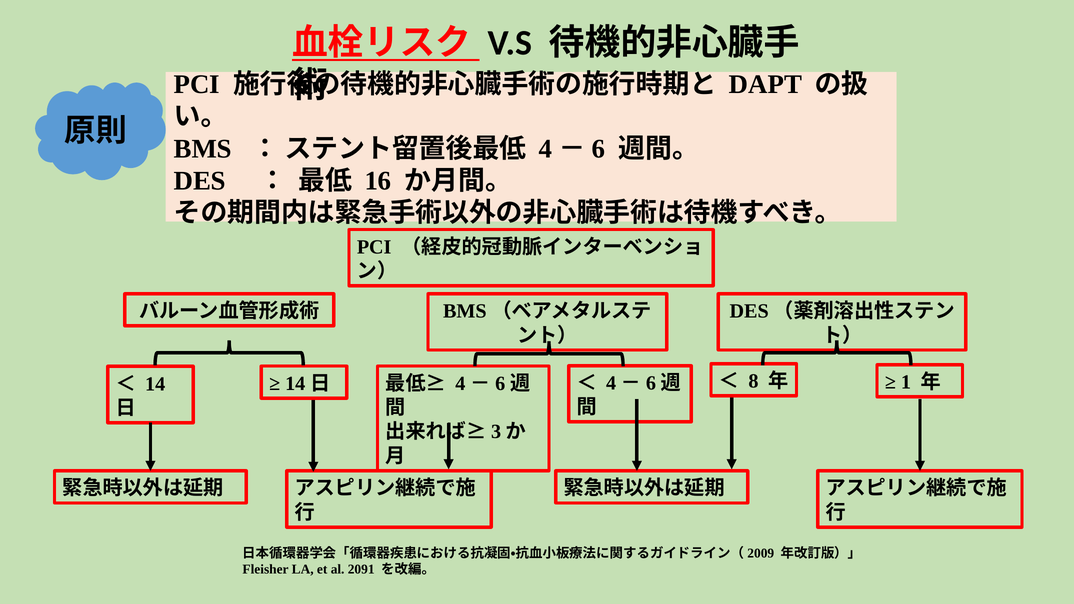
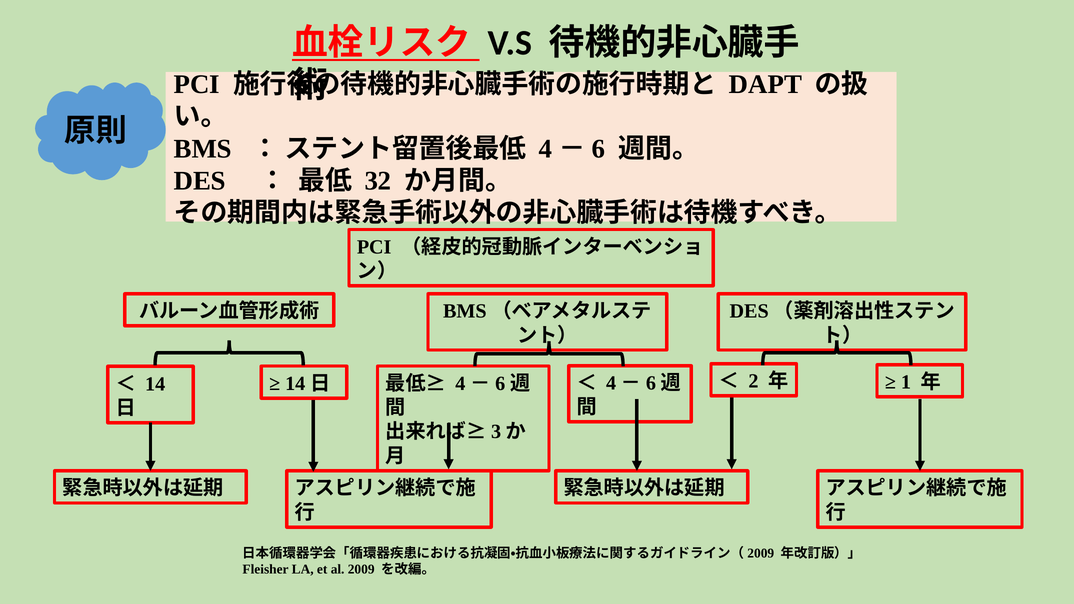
16: 16 -> 32
8: 8 -> 2
2091: 2091 -> 2009
